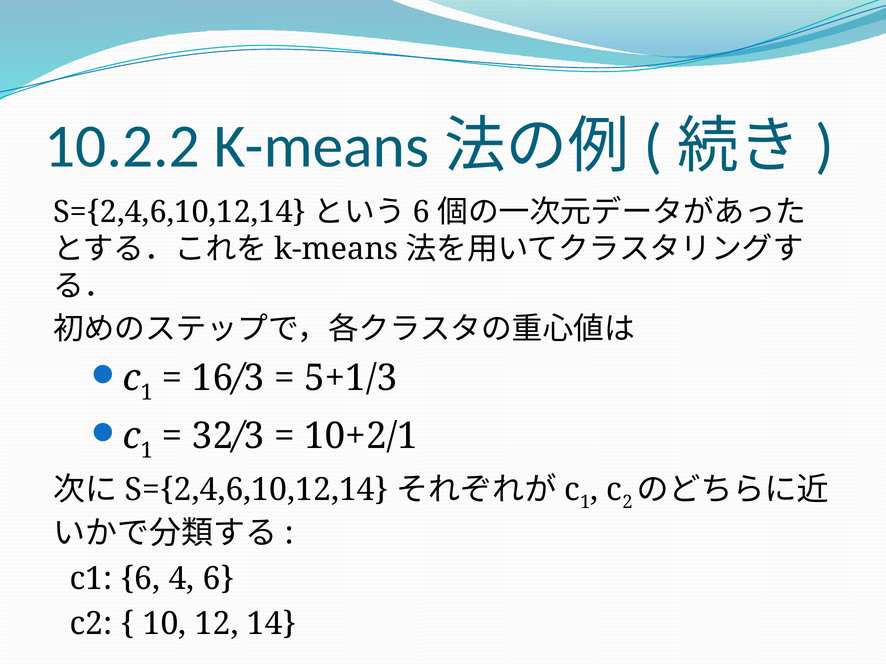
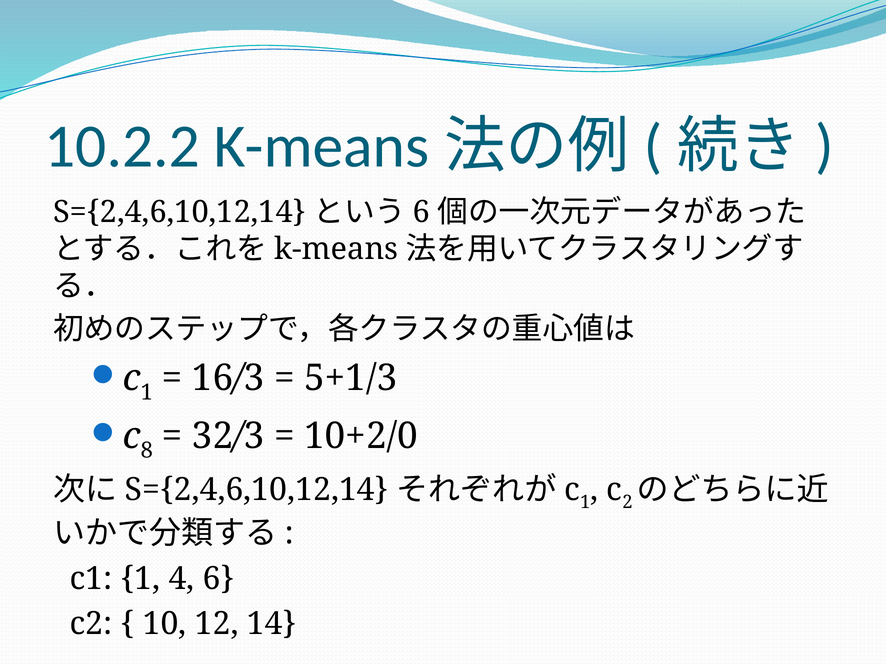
1 at (147, 451): 1 -> 8
10+2/1: 10+2/1 -> 10+2/0
c1 6: 6 -> 1
